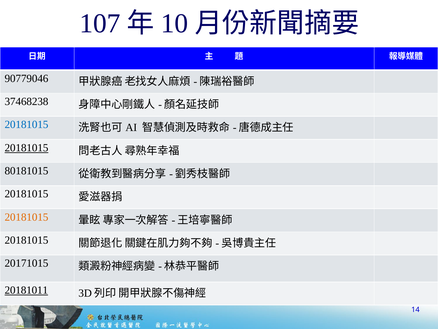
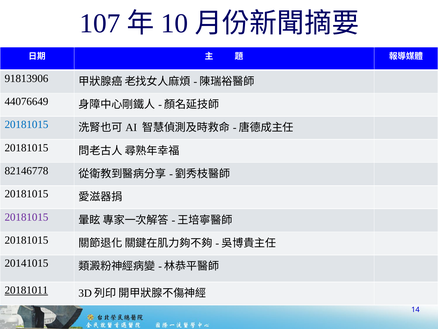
90779046: 90779046 -> 91813906
37468238: 37468238 -> 44076649
20181015 at (26, 148) underline: present -> none
80181015: 80181015 -> 82146778
20181015 at (26, 217) colour: orange -> purple
20171015: 20171015 -> 20141015
